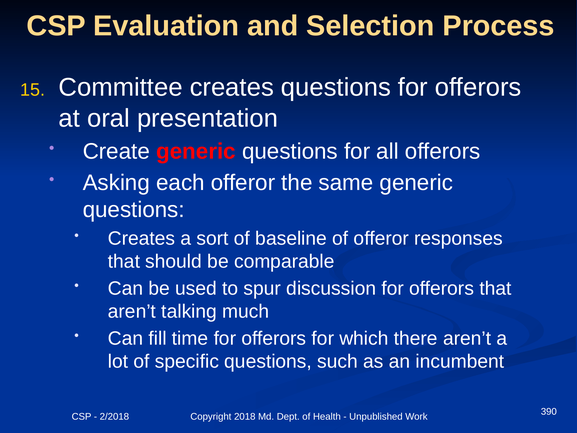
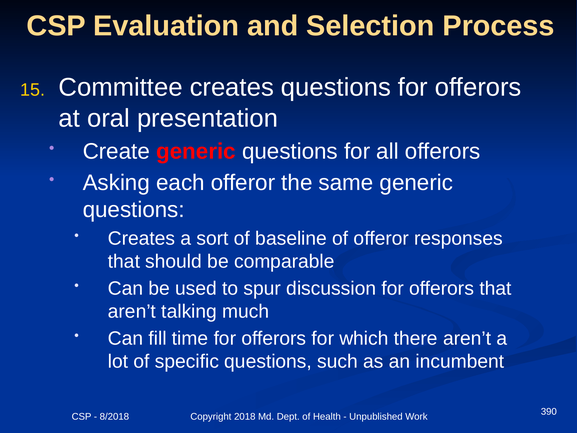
2/2018: 2/2018 -> 8/2018
